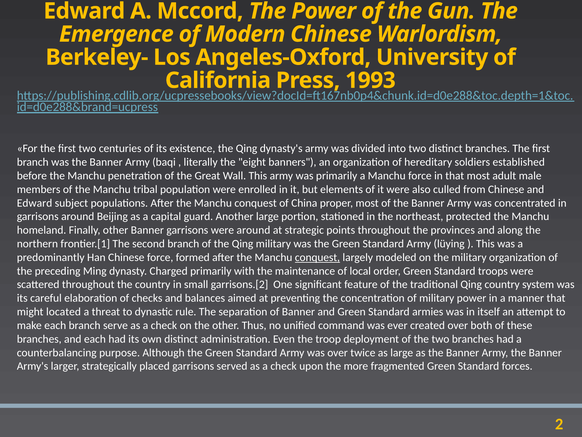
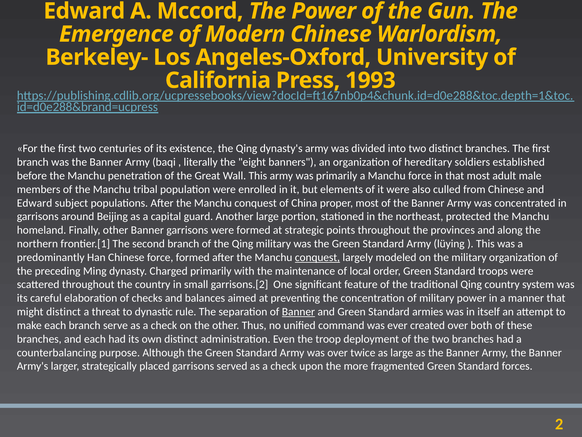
were around: around -> formed
might located: located -> distinct
Banner at (298, 311) underline: none -> present
